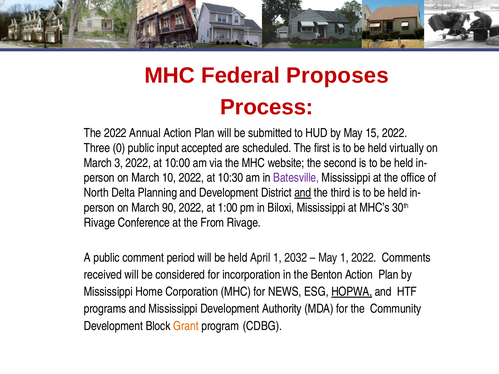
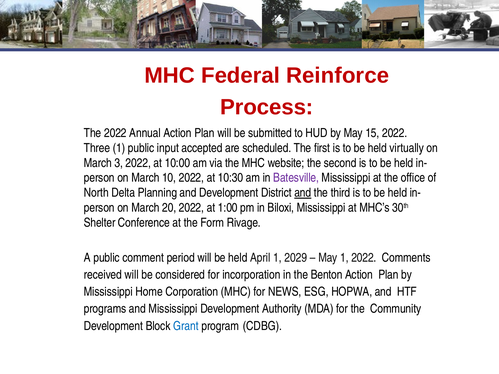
Proposes: Proposes -> Reinforce
Three 0: 0 -> 1
90: 90 -> 20
Rivage at (100, 223): Rivage -> Shelter
From: From -> Form
2032: 2032 -> 2029
HOPWA underline: present -> none
Grant colour: orange -> blue
